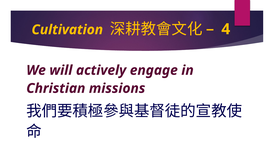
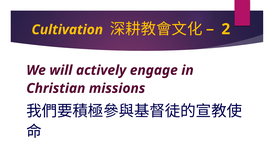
4: 4 -> 2
